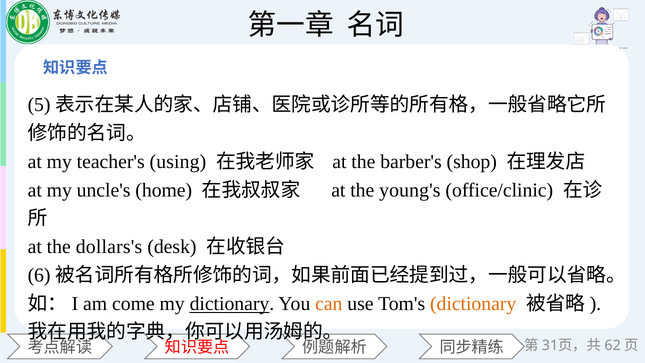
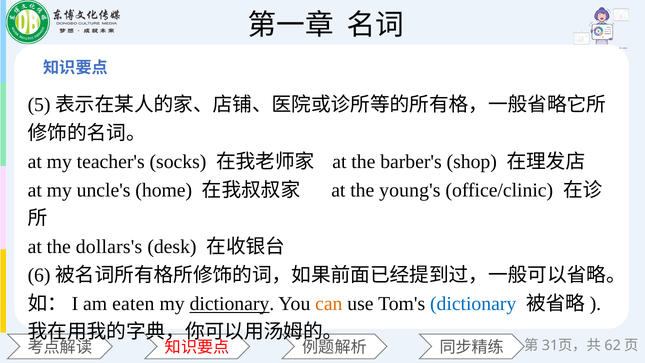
using: using -> socks
come: come -> eaten
dictionary at (473, 303) colour: orange -> blue
